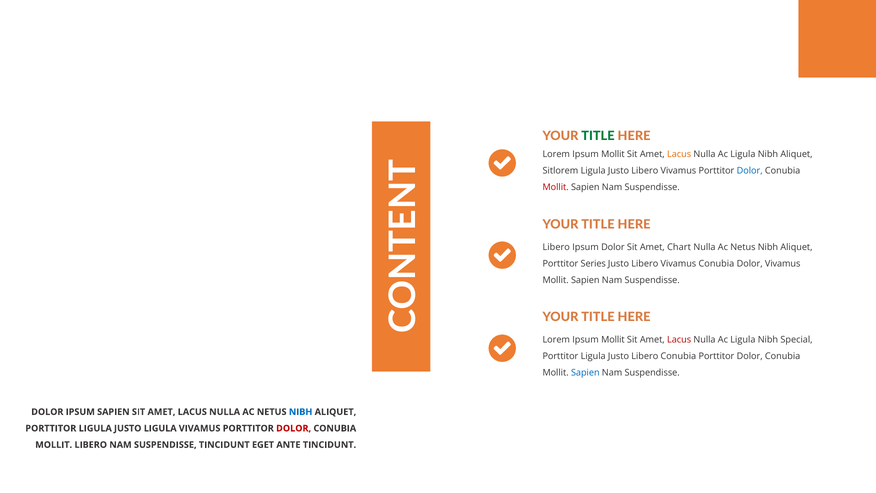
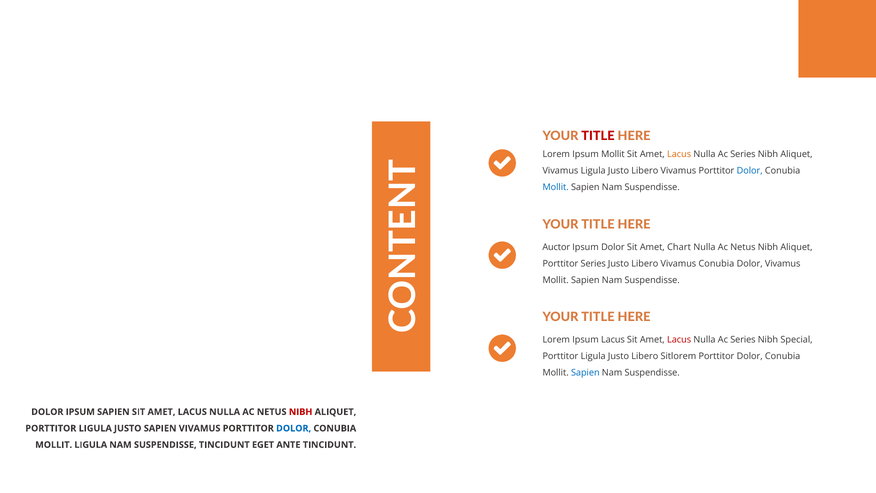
TITLE at (598, 136) colour: green -> red
Ligula at (743, 154): Ligula -> Series
Sitlorem at (560, 171): Sitlorem -> Vivamus
Mollit at (556, 187) colour: red -> blue
Libero at (556, 247): Libero -> Auctor
Mollit at (613, 340): Mollit -> Lacus
Ligula at (743, 340): Ligula -> Series
Libero Conubia: Conubia -> Sitlorem
NIBH at (301, 412) colour: blue -> red
JUSTO LIGULA: LIGULA -> SAPIEN
DOLOR at (294, 428) colour: red -> blue
MOLLIT LIBERO: LIBERO -> LIGULA
